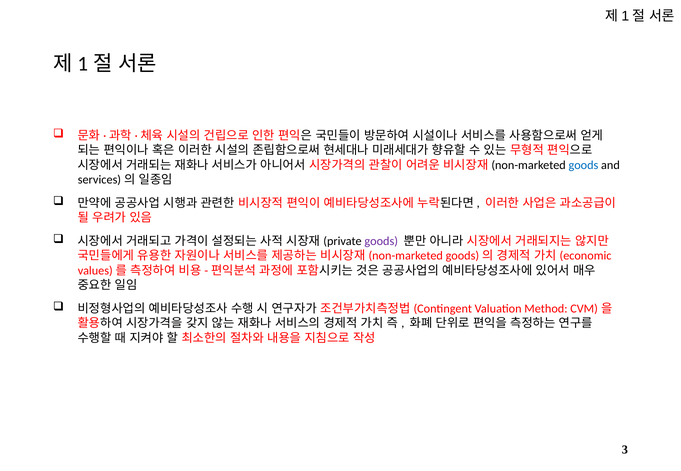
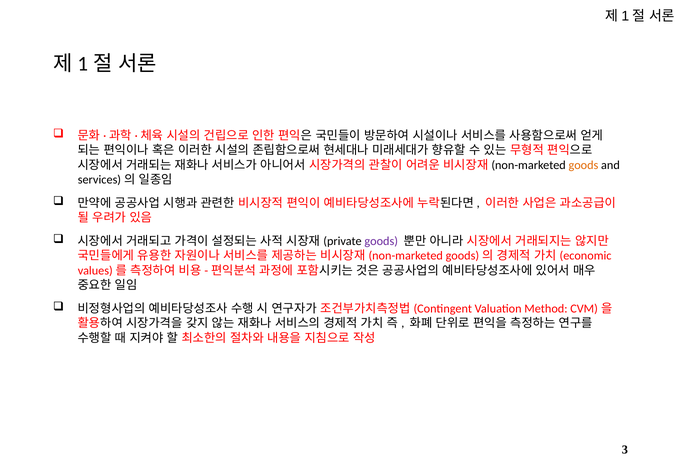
goods at (583, 165) colour: blue -> orange
